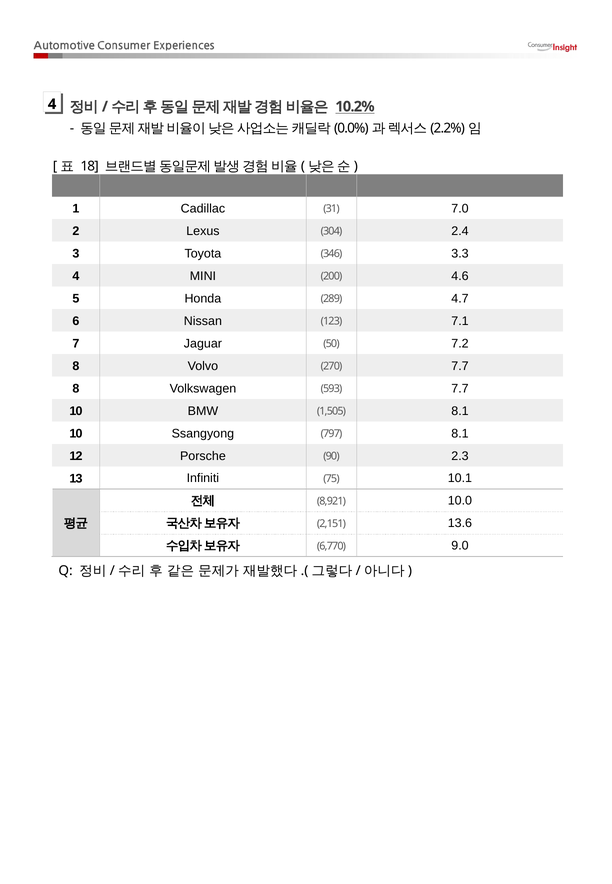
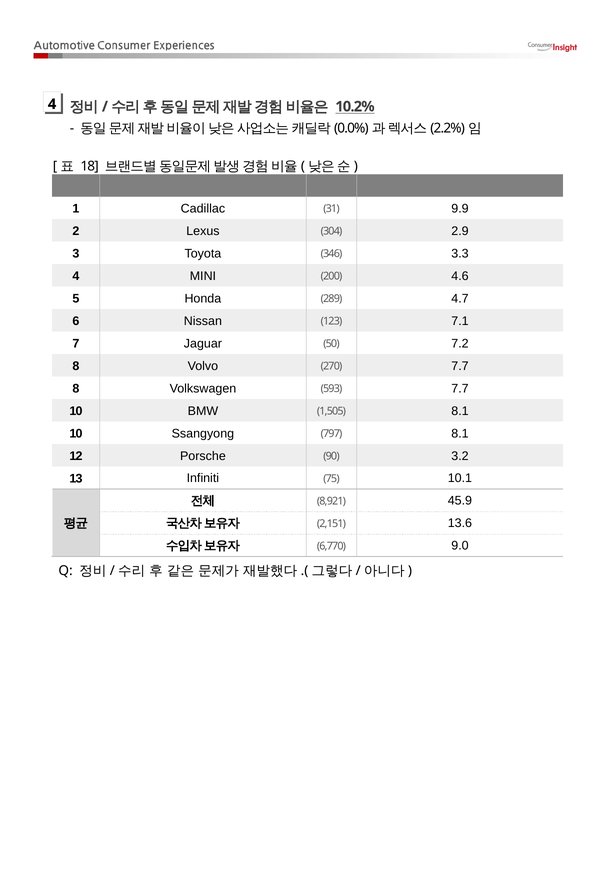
7.0: 7.0 -> 9.9
2.4: 2.4 -> 2.9
2.3: 2.3 -> 3.2
10.0: 10.0 -> 45.9
